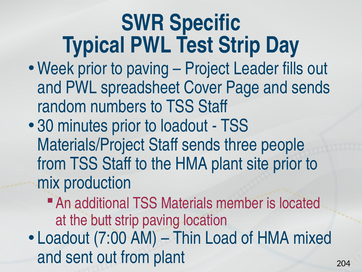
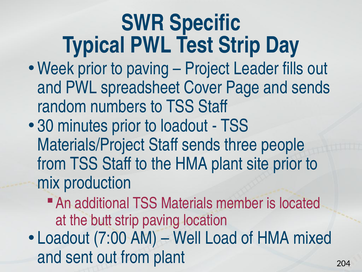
Thin: Thin -> Well
